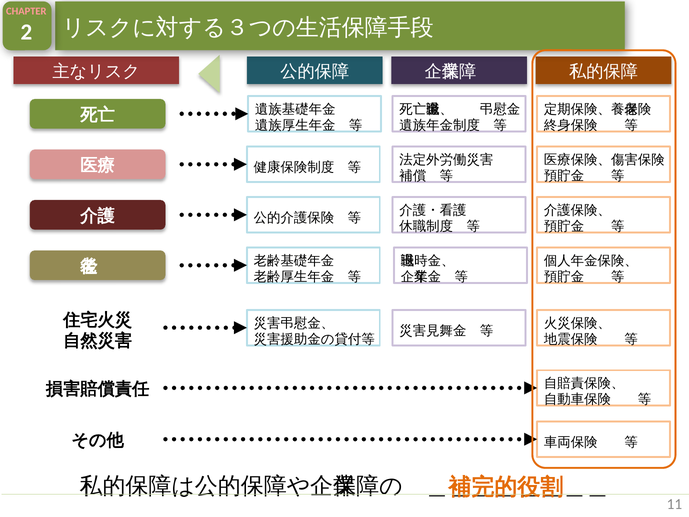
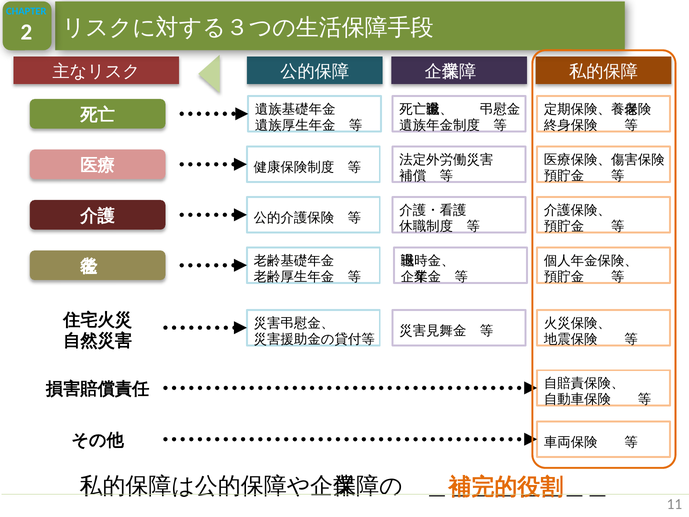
CHAPTER colour: pink -> light blue
